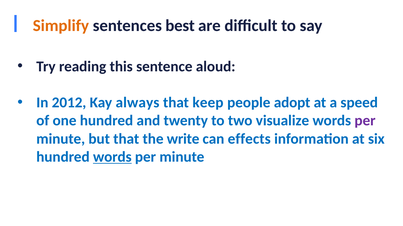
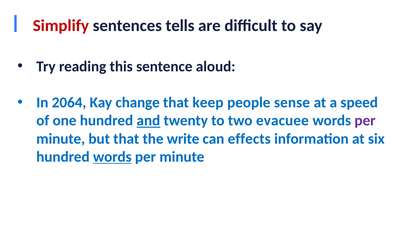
Simplify colour: orange -> red
best: best -> tells
2012: 2012 -> 2064
always: always -> change
adopt: adopt -> sense
and underline: none -> present
visualize: visualize -> evacuee
